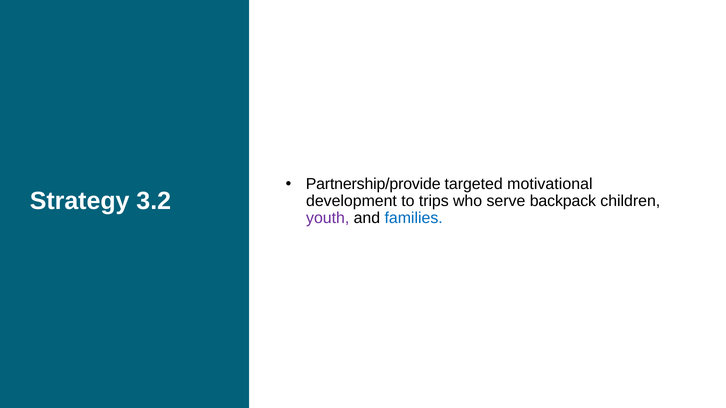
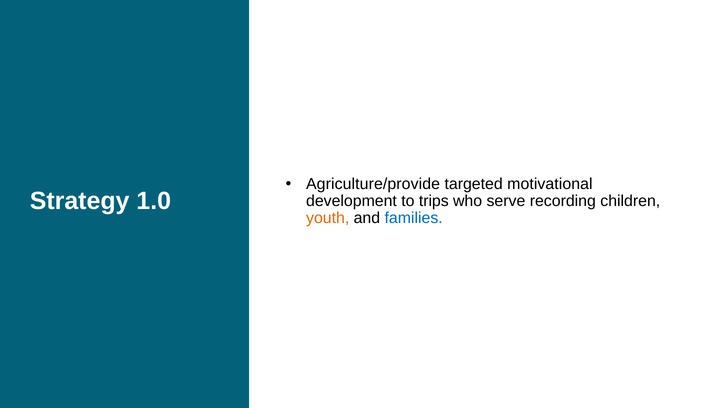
Partnership/provide: Partnership/provide -> Agriculture/provide
3.2: 3.2 -> 1.0
backpack: backpack -> recording
youth colour: purple -> orange
